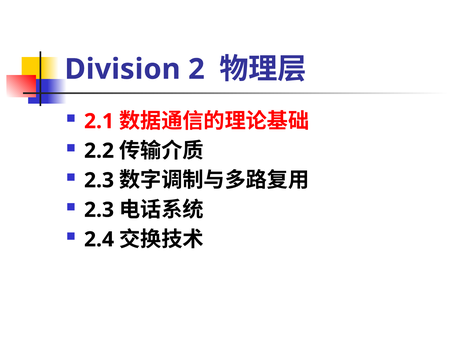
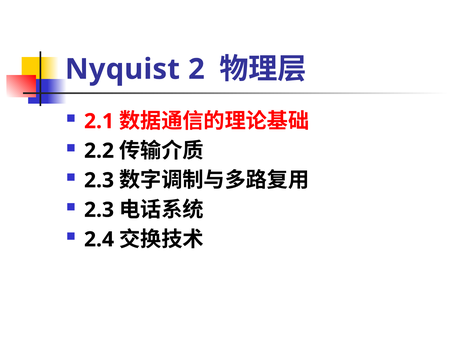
Division: Division -> Nyquist
